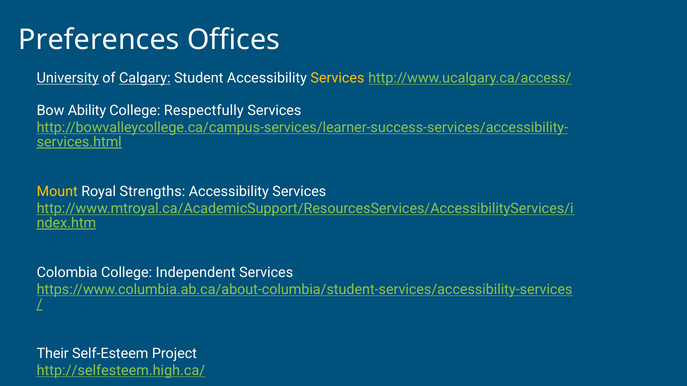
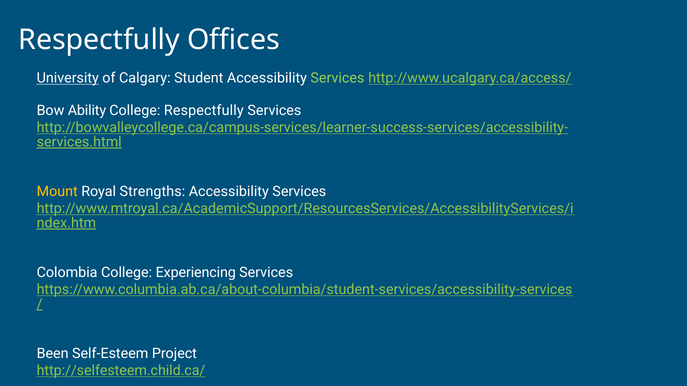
Preferences at (99, 40): Preferences -> Respectfully
Calgary underline: present -> none
Services at (337, 78) colour: yellow -> light green
Independent: Independent -> Experiencing
Their: Their -> Been
http://selfesteem.high.ca/: http://selfesteem.high.ca/ -> http://selfesteem.child.ca/
